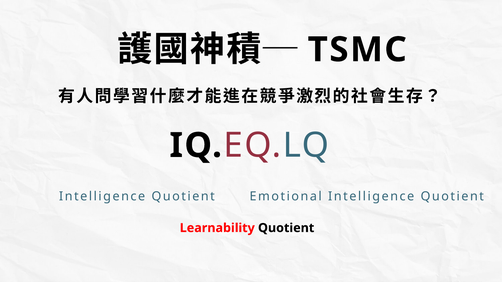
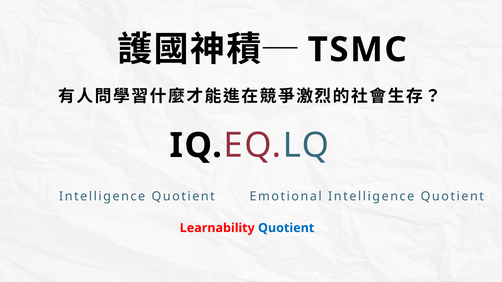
Quotient at (286, 228) colour: black -> blue
